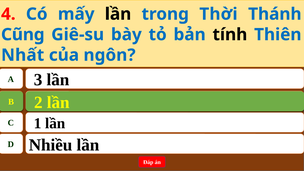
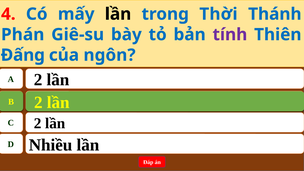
Cũng: Cũng -> Phán
tính colour: black -> purple
Nhất: Nhất -> Đấng
A 3: 3 -> 2
C 1: 1 -> 2
